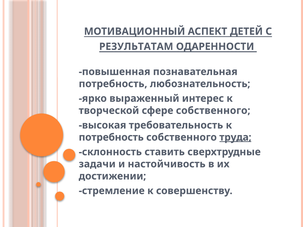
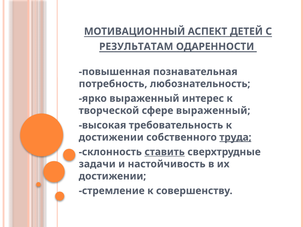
сфере собственного: собственного -> выраженный
потребность at (111, 137): потребность -> достижении
ставить underline: none -> present
